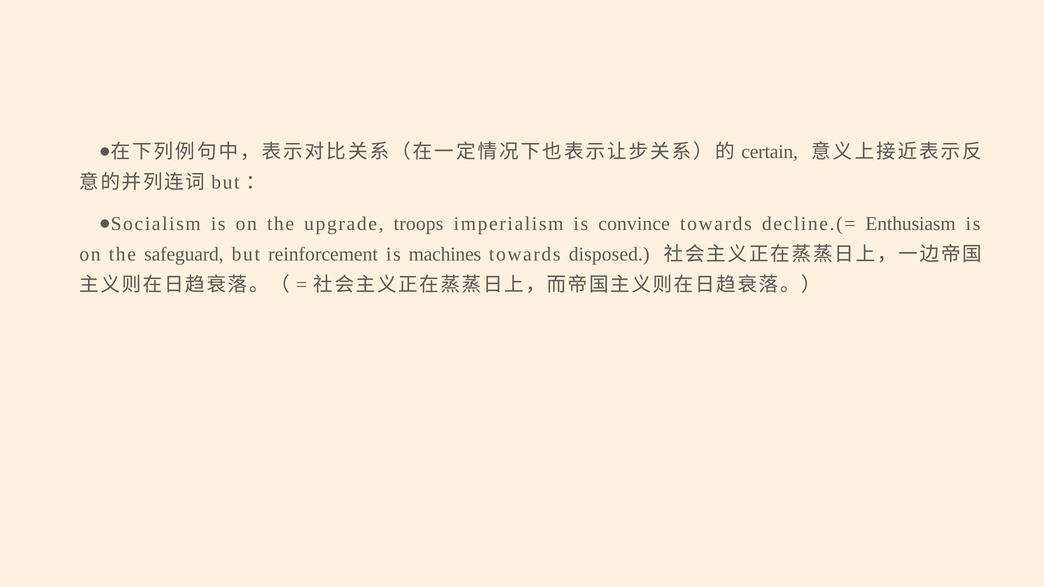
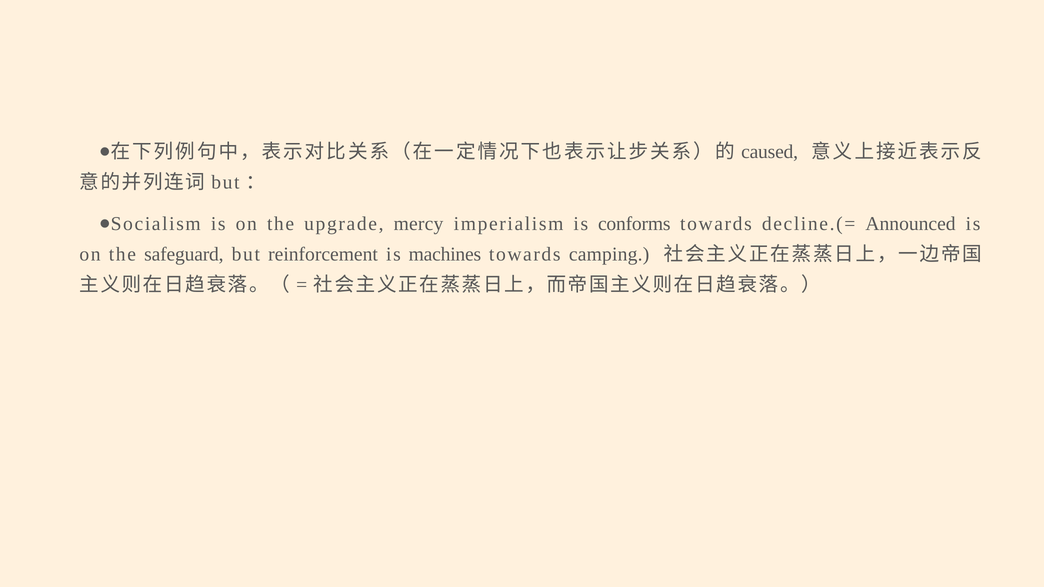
certain: certain -> caused
troops: troops -> mercy
convince: convince -> conforms
Enthusiasm: Enthusiasm -> Announced
disposed: disposed -> camping
